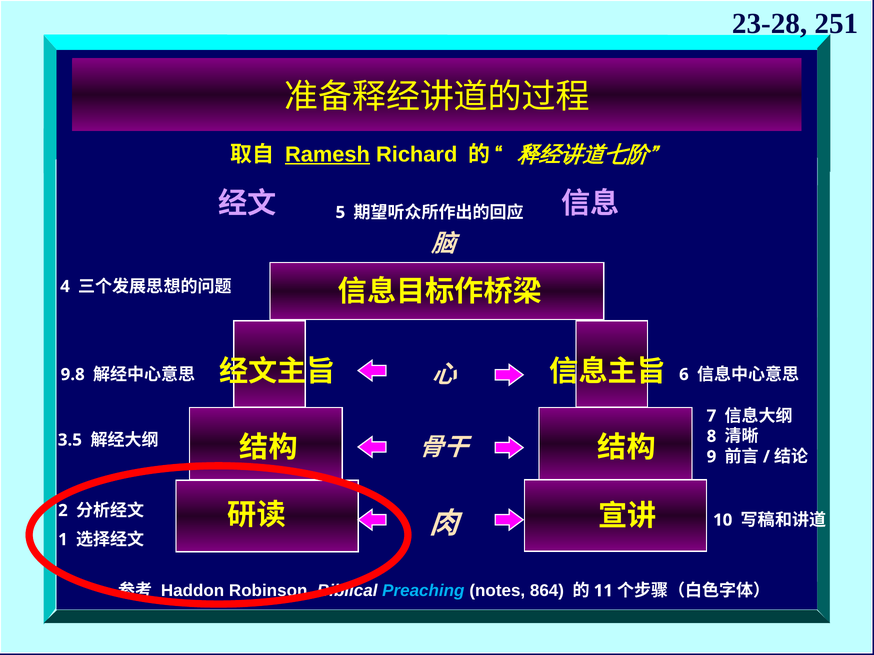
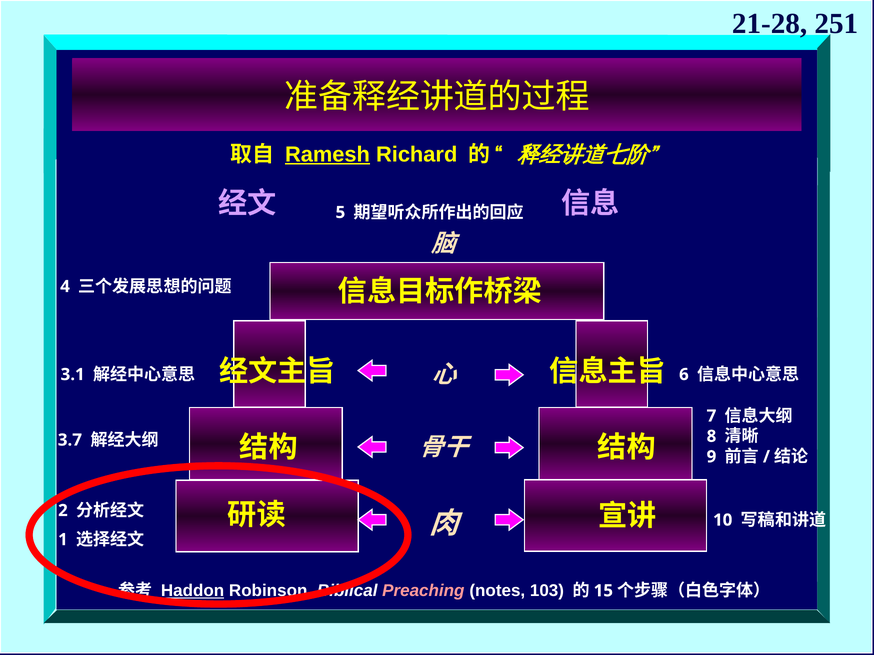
23-28: 23-28 -> 21-28
9.8: 9.8 -> 3.1
3.5: 3.5 -> 3.7
Haddon underline: none -> present
Preaching colour: light blue -> pink
864: 864 -> 103
11: 11 -> 15
